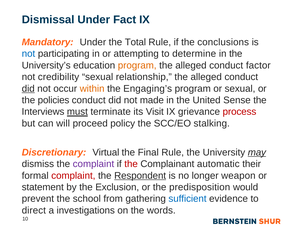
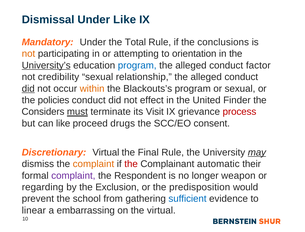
Under Fact: Fact -> Like
not at (28, 54) colour: blue -> orange
determine: determine -> orientation
University’s underline: none -> present
program at (137, 66) colour: orange -> blue
Engaging’s: Engaging’s -> Blackouts’s
made: made -> effect
Sense: Sense -> Finder
Interviews: Interviews -> Considers
can will: will -> like
policy: policy -> drugs
stalking: stalking -> consent
complaint at (93, 164) colour: purple -> orange
complaint at (73, 176) colour: red -> purple
Respondent underline: present -> none
statement: statement -> regarding
direct: direct -> linear
investigations: investigations -> embarrassing
the words: words -> virtual
